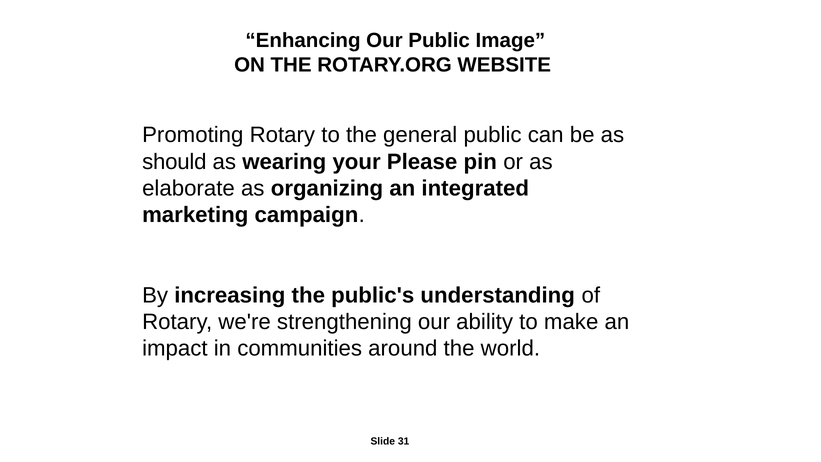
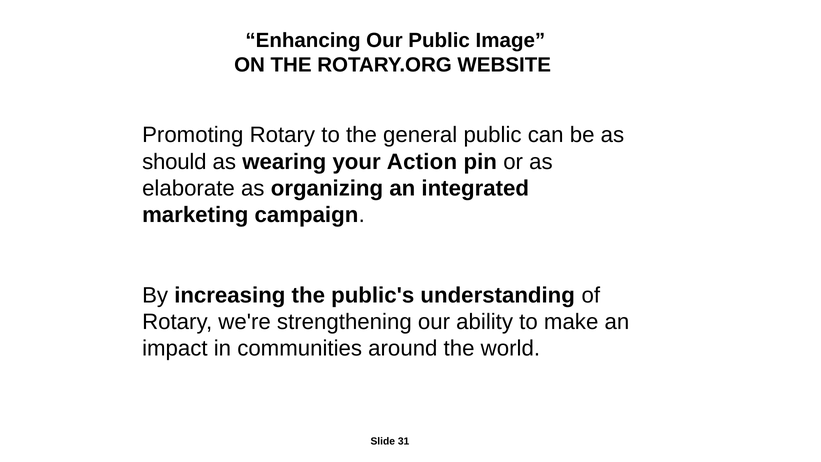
Please: Please -> Action
